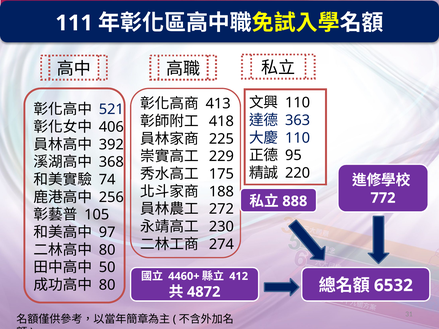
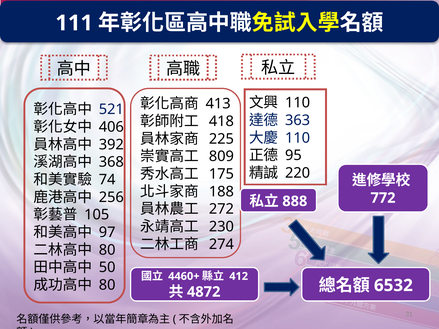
229: 229 -> 809
